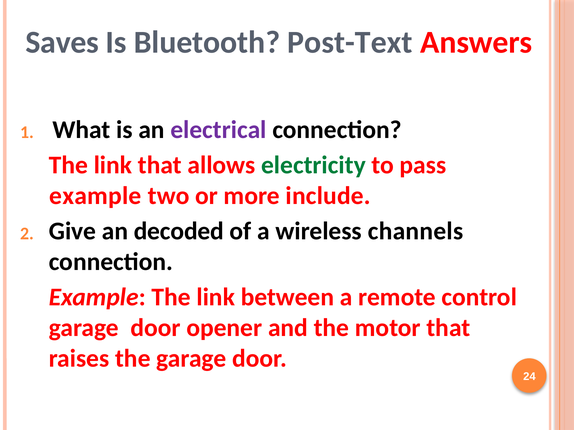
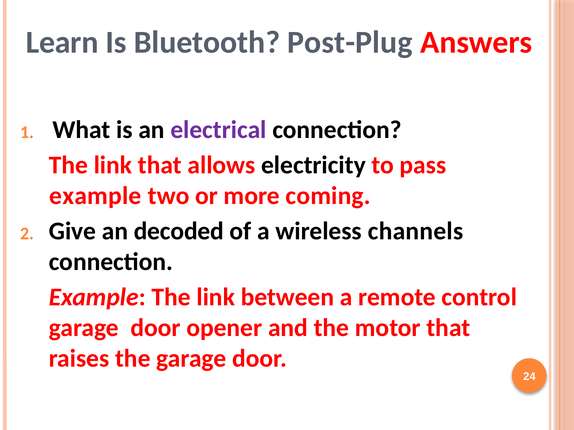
Saves: Saves -> Learn
Post-Text: Post-Text -> Post-Plug
electricity colour: green -> black
include: include -> coming
